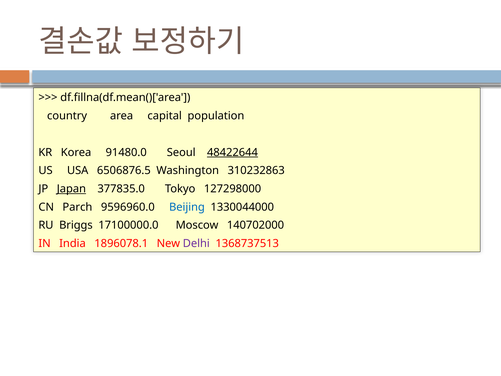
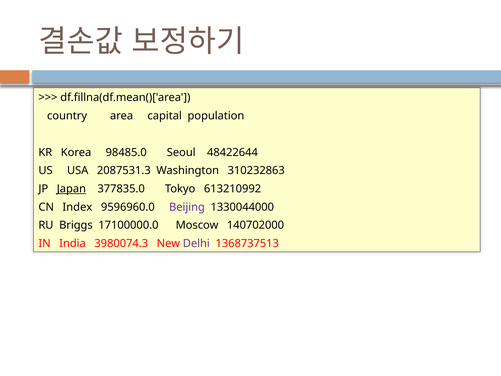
91480.0: 91480.0 -> 98485.0
48422644 underline: present -> none
6506876.5: 6506876.5 -> 2087531.3
127298000: 127298000 -> 613210992
Parch: Parch -> Index
Beijing colour: blue -> purple
1896078.1: 1896078.1 -> 3980074.3
